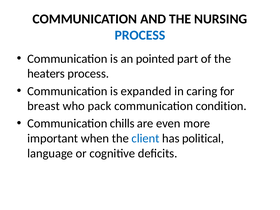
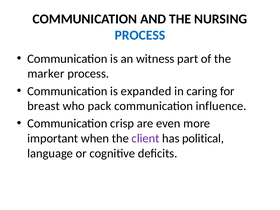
pointed: pointed -> witness
heaters: heaters -> marker
condition: condition -> influence
chills: chills -> crisp
client colour: blue -> purple
